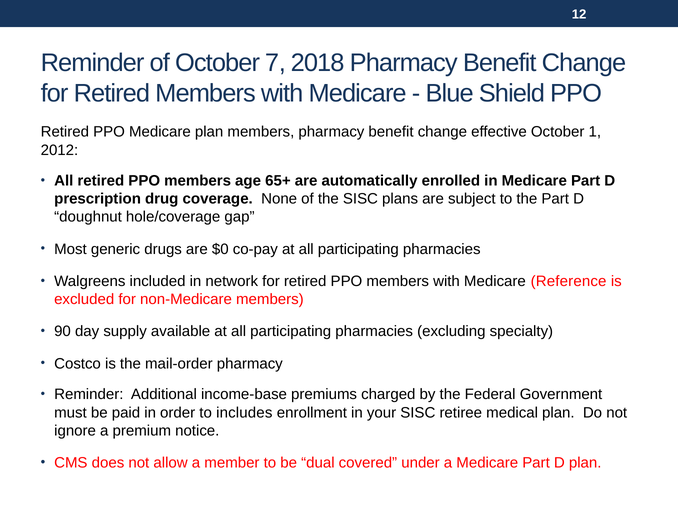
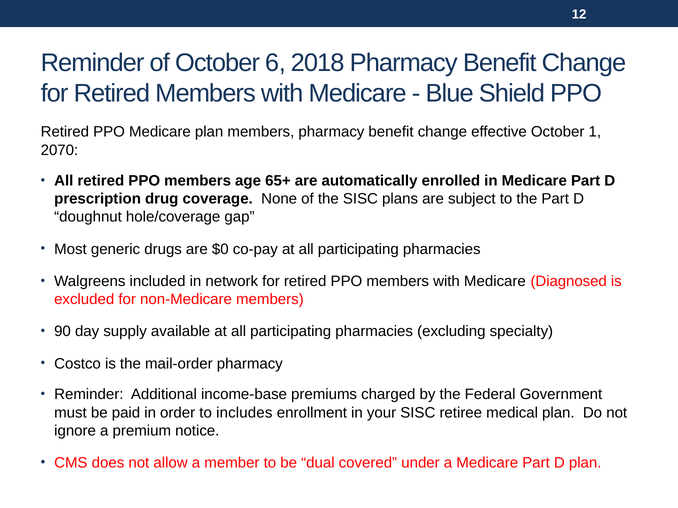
7: 7 -> 6
2012: 2012 -> 2070
Reference: Reference -> Diagnosed
